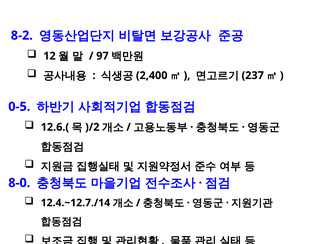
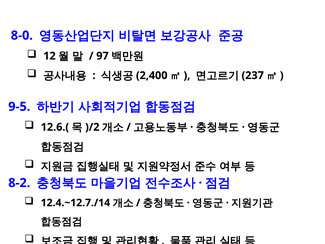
8-2: 8-2 -> 8-0
0-5: 0-5 -> 9-5
8-0: 8-0 -> 8-2
